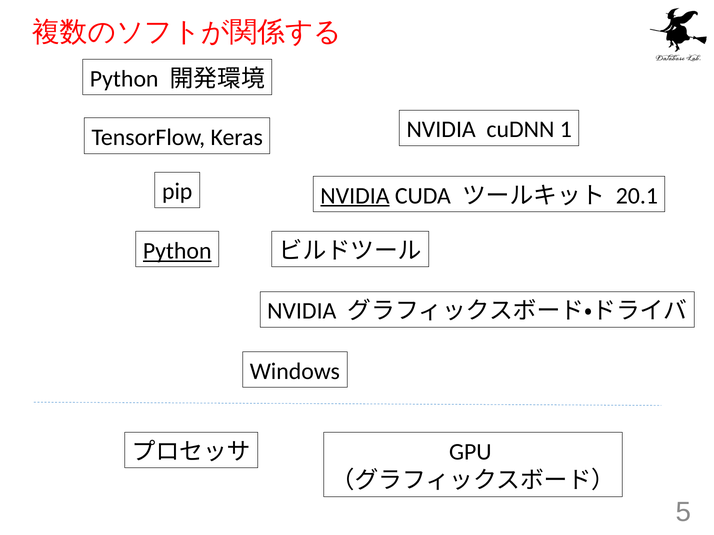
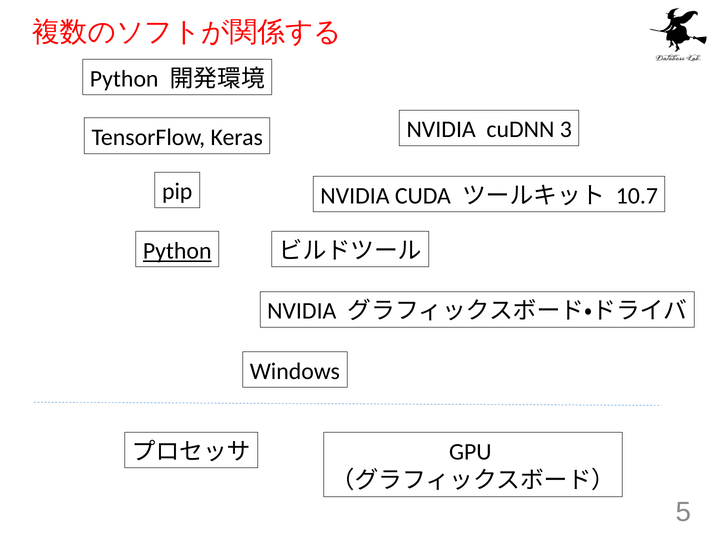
1: 1 -> 3
NVIDIA at (355, 196) underline: present -> none
20.1: 20.1 -> 10.7
